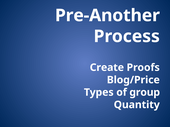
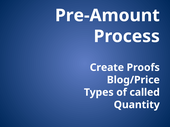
Pre-Another: Pre-Another -> Pre-Amount
group: group -> called
